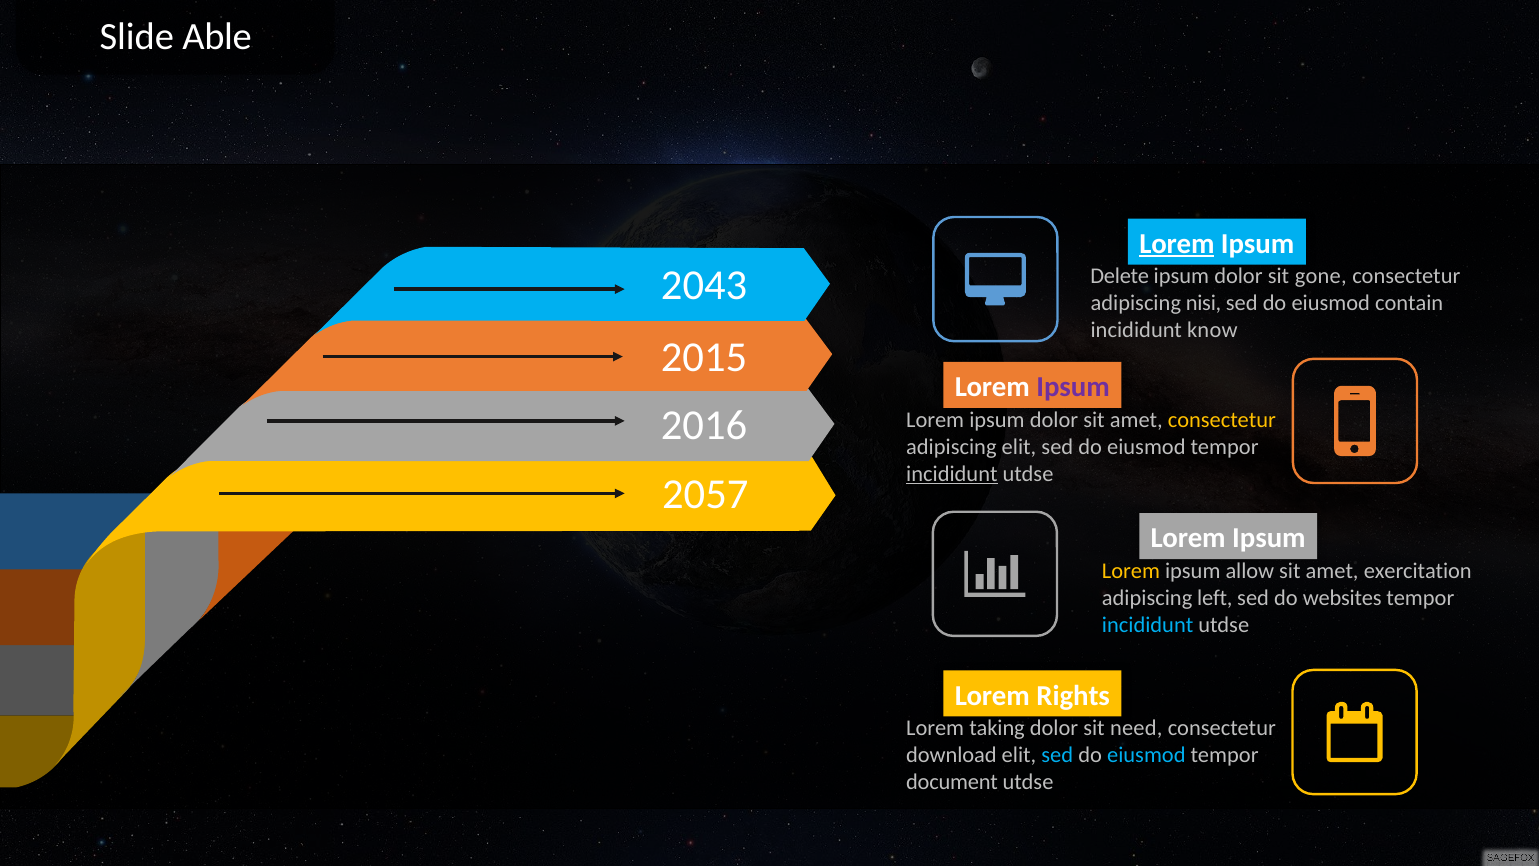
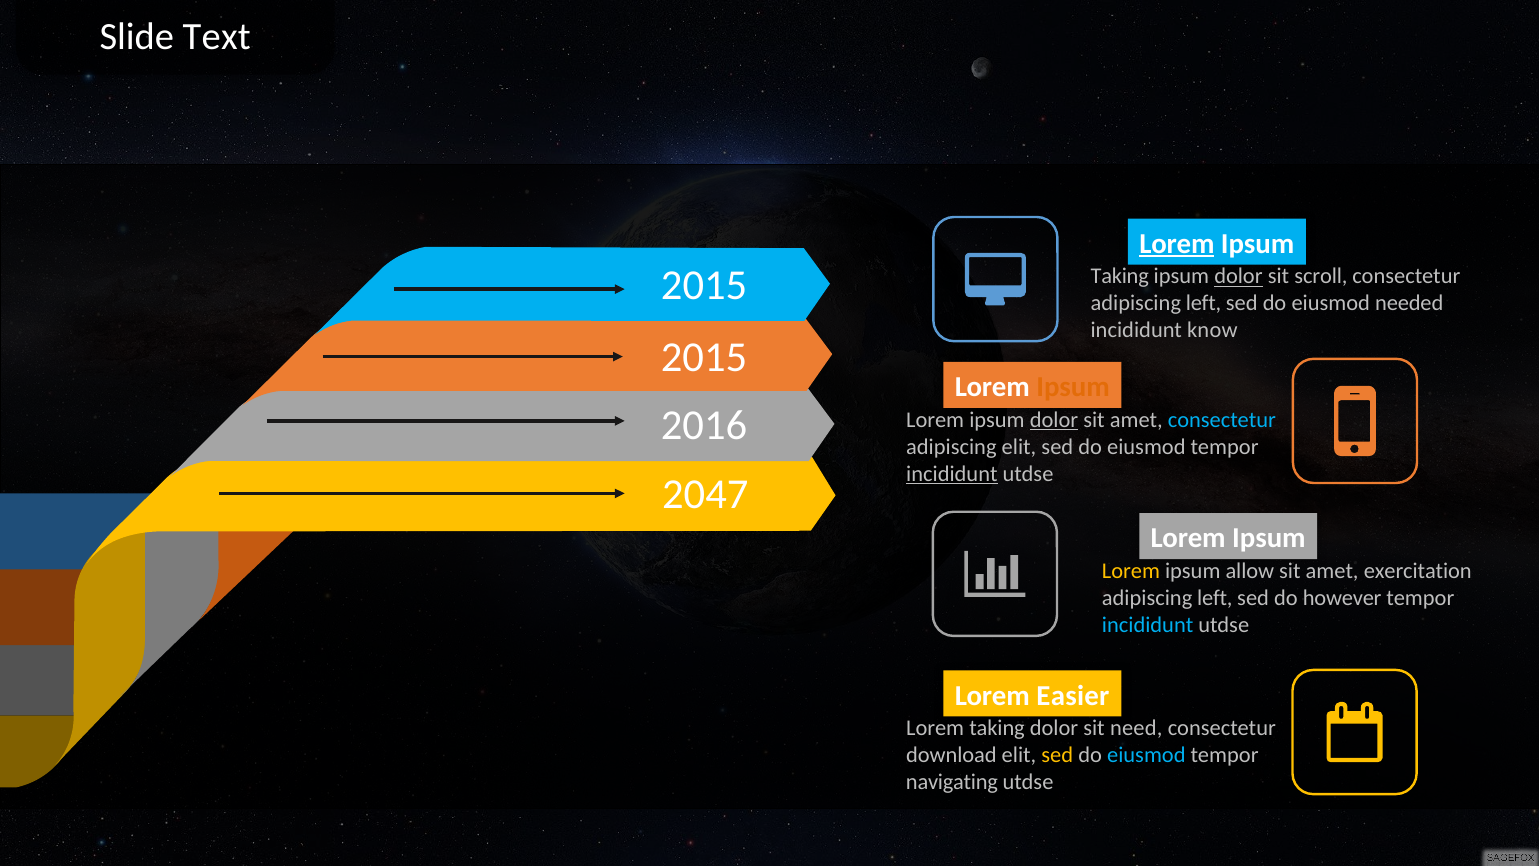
Able: Able -> Text
Delete at (1120, 276): Delete -> Taking
dolor at (1238, 276) underline: none -> present
gone: gone -> scroll
2043 at (704, 285): 2043 -> 2015
nisi at (1204, 303): nisi -> left
contain: contain -> needed
Ipsum at (1073, 387) colour: purple -> orange
dolor at (1054, 420) underline: none -> present
consectetur at (1222, 420) colour: yellow -> light blue
2057: 2057 -> 2047
websites: websites -> however
Rights: Rights -> Easier
sed at (1057, 755) colour: light blue -> yellow
document: document -> navigating
